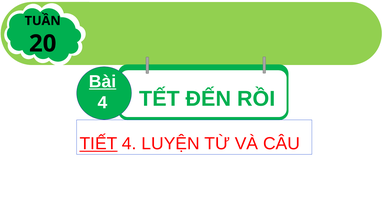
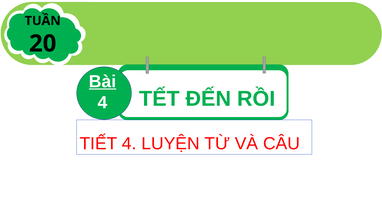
TIẾT underline: present -> none
